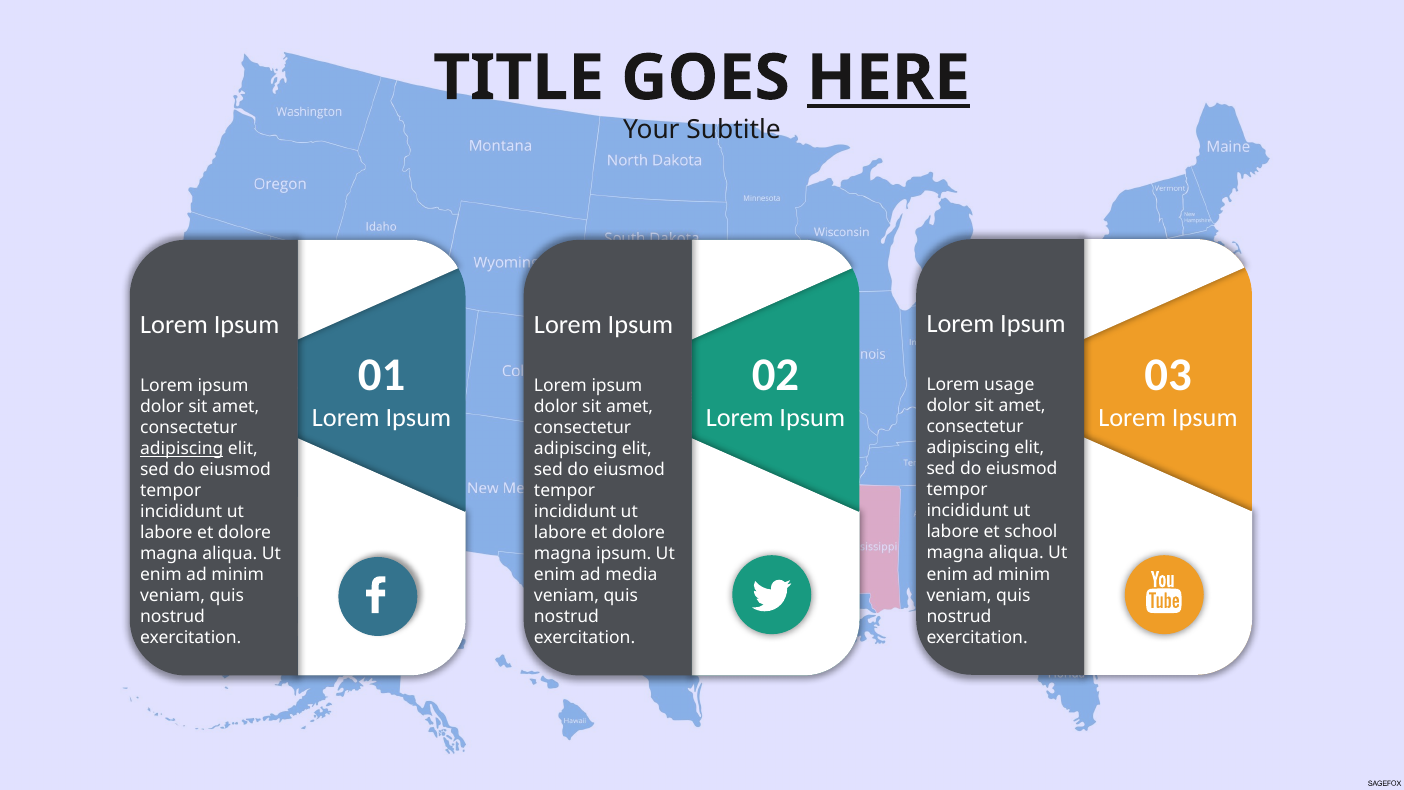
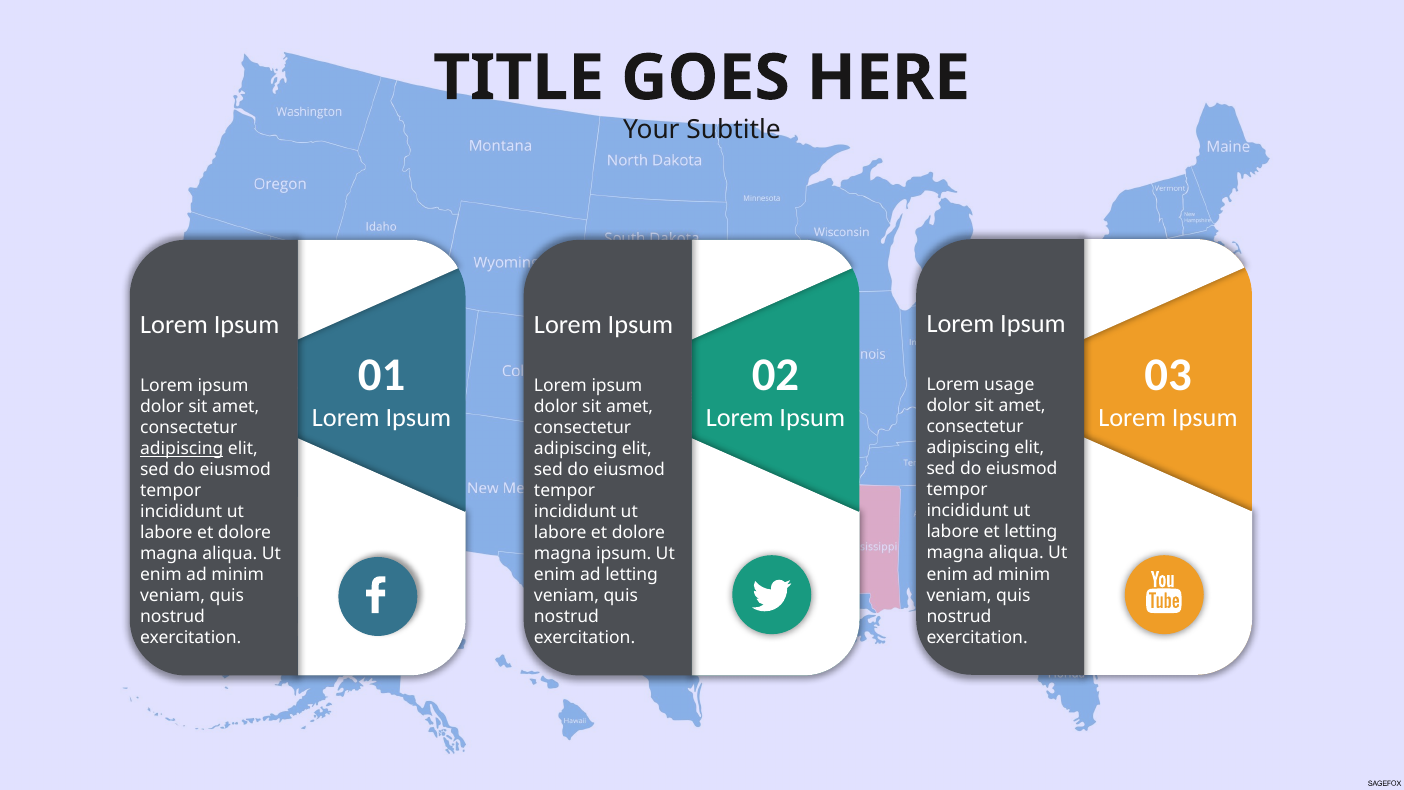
HERE underline: present -> none
et school: school -> letting
ad media: media -> letting
